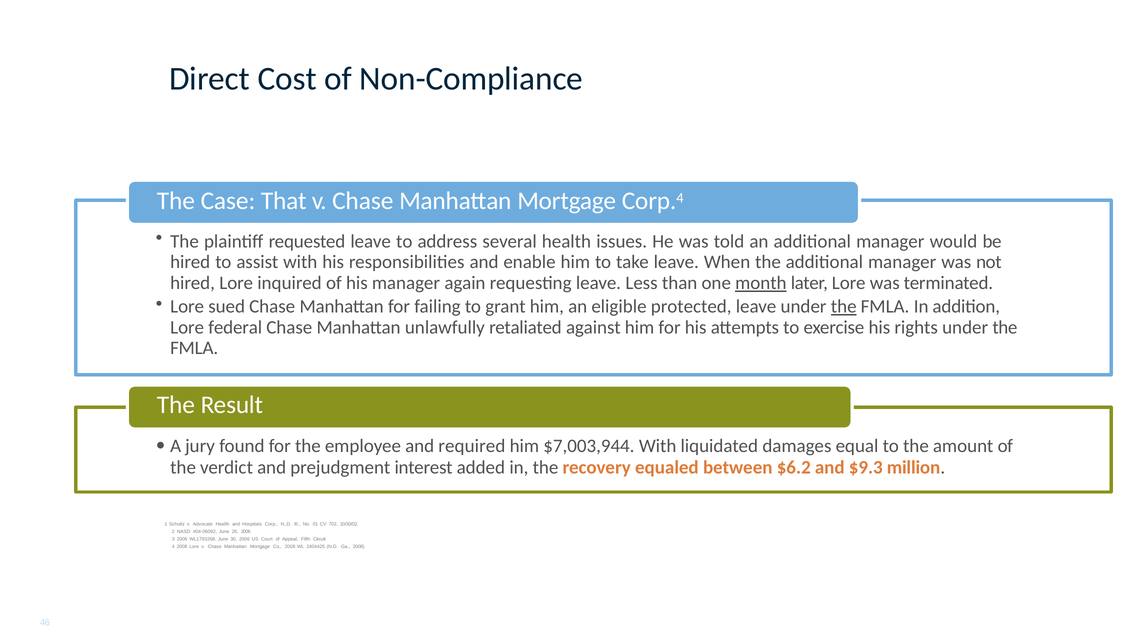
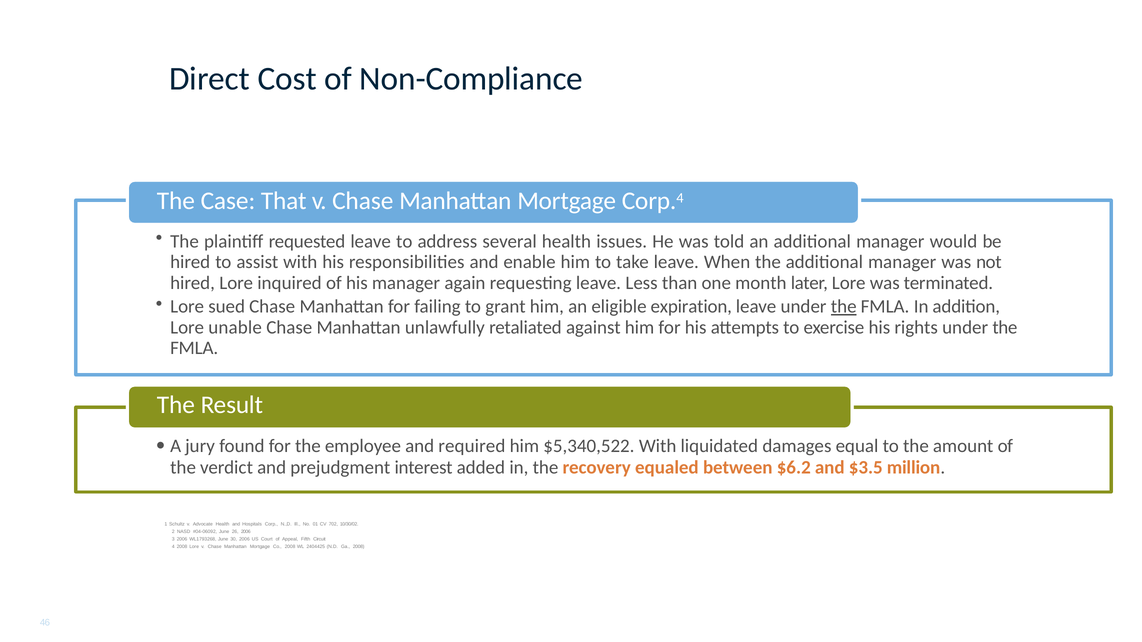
month underline: present -> none
protected: protected -> expiration
federal: federal -> unable
$7,003,944: $7,003,944 -> $5,340,522
$9.3: $9.3 -> $3.5
